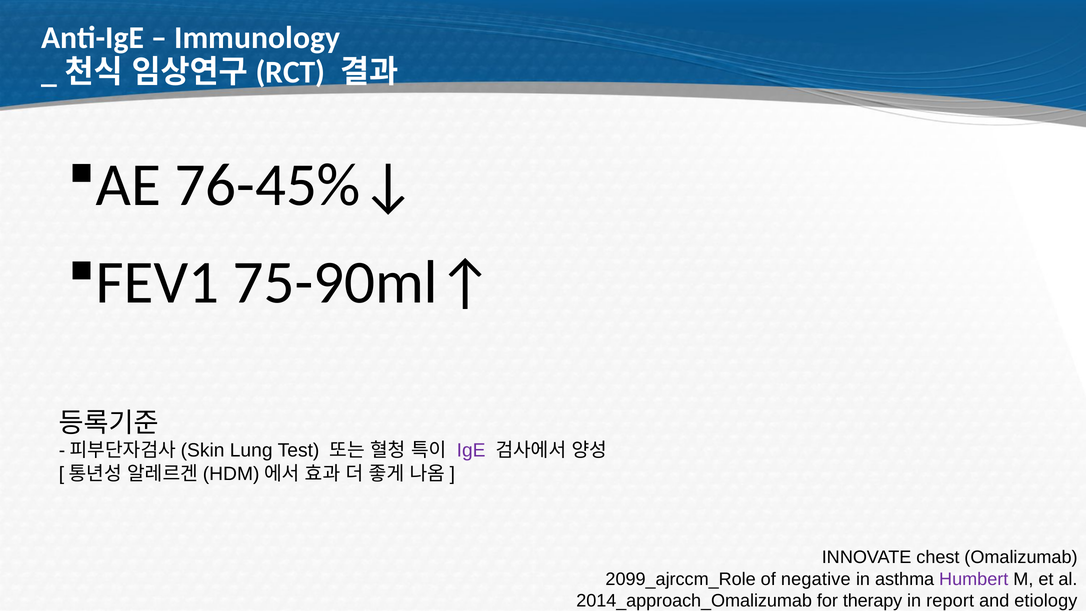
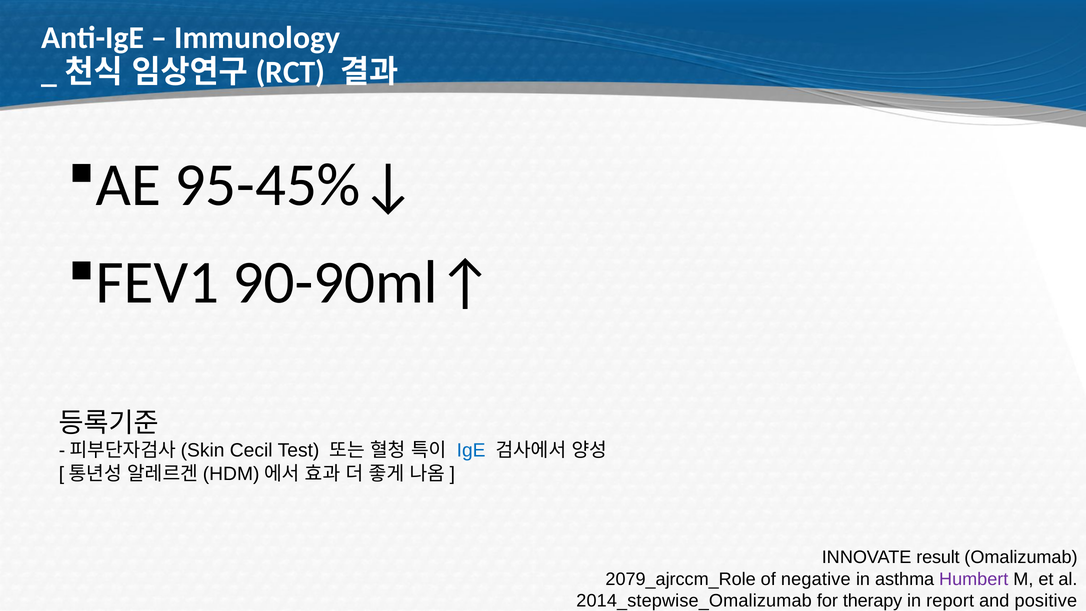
76-45%↓: 76-45%↓ -> 95-45%↓
75-90ml↑: 75-90ml↑ -> 90-90ml↑
Lung: Lung -> Cecil
IgE colour: purple -> blue
chest: chest -> result
2099_ajrccm_Role: 2099_ajrccm_Role -> 2079_ajrccm_Role
2014_approach_Omalizumab: 2014_approach_Omalizumab -> 2014_stepwise_Omalizumab
etiology: etiology -> positive
